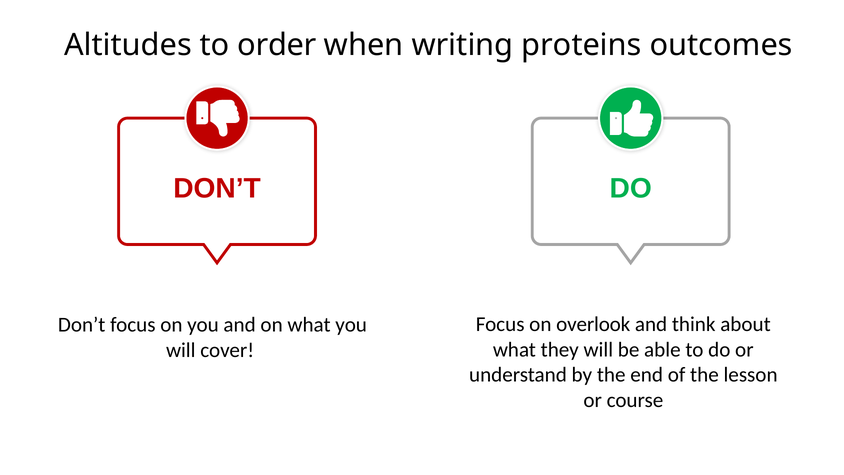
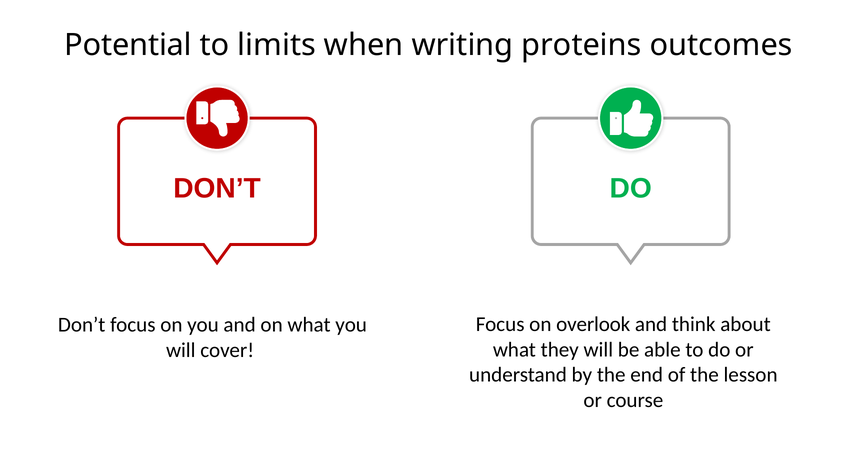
Altitudes: Altitudes -> Potential
order: order -> limits
